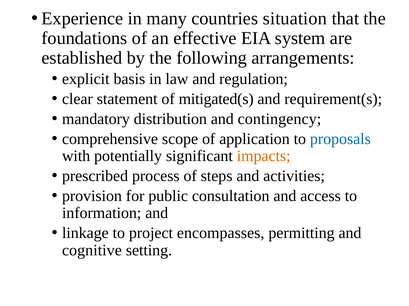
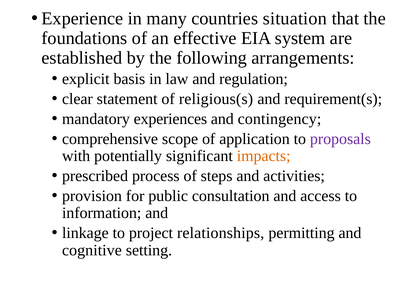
mitigated(s: mitigated(s -> religious(s
distribution: distribution -> experiences
proposals colour: blue -> purple
encompasses: encompasses -> relationships
